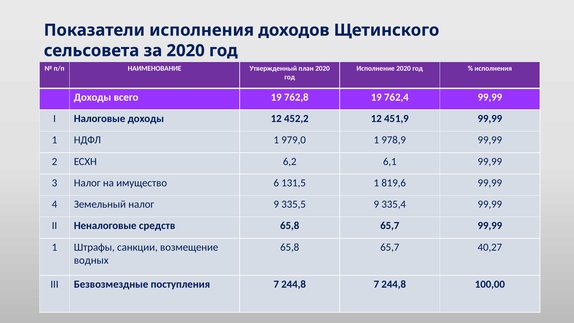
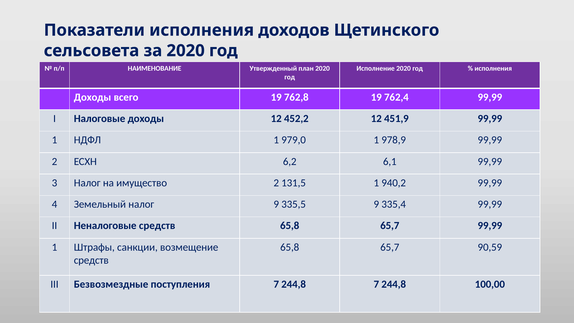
имущество 6: 6 -> 2
819,6: 819,6 -> 940,2
40,27: 40,27 -> 90,59
водных at (91, 260): водных -> средств
